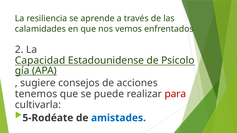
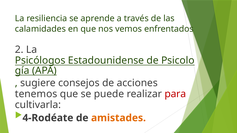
Capacidad: Capacidad -> Psicólogos
5-Rodéate: 5-Rodéate -> 4-Rodéate
amistades colour: blue -> orange
